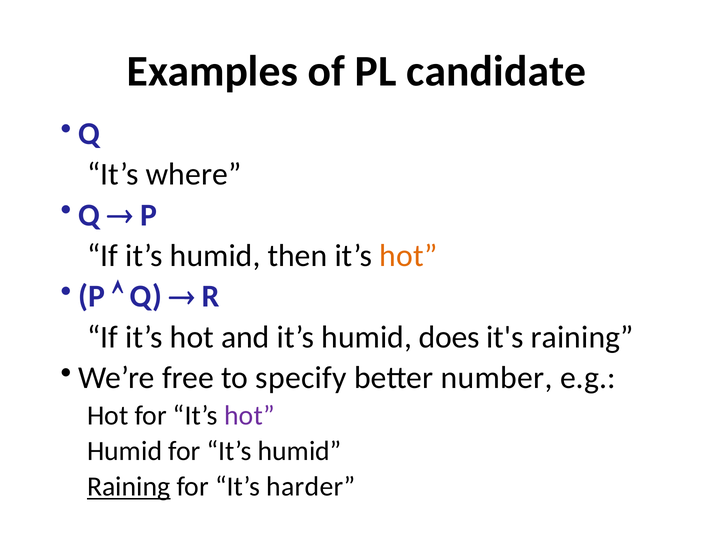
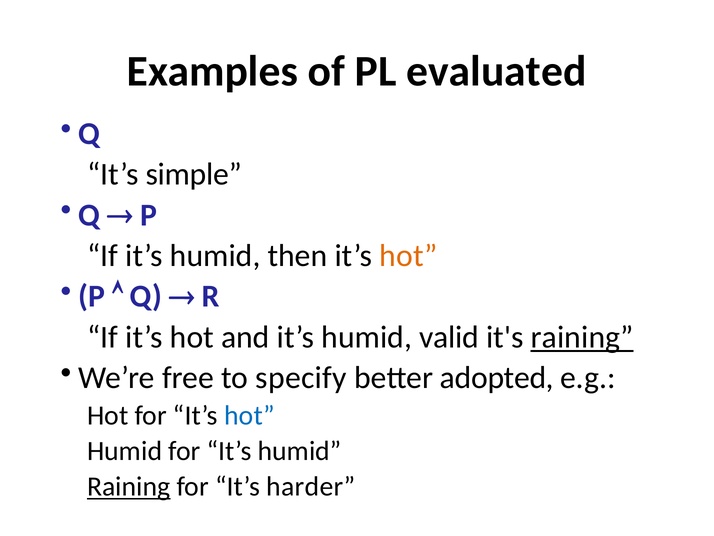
candidate: candidate -> evaluated
where: where -> simple
does: does -> valid
raining at (582, 337) underline: none -> present
number: number -> adopted
hot at (249, 415) colour: purple -> blue
